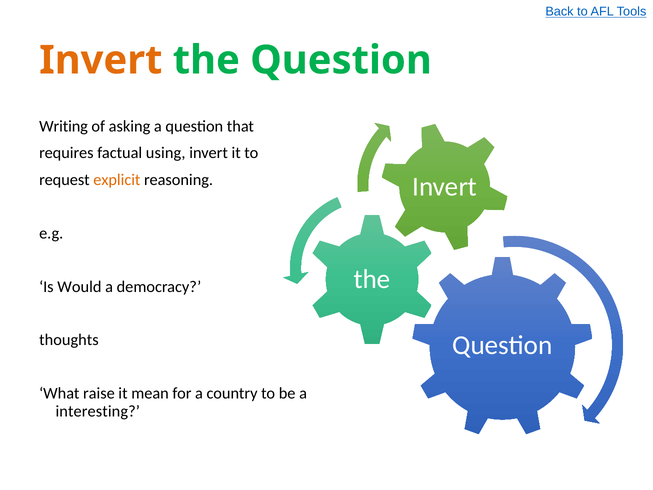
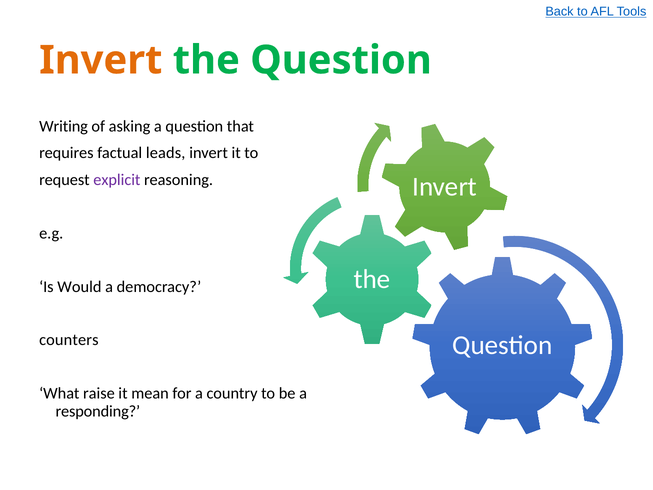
using: using -> leads
explicit colour: orange -> purple
thoughts: thoughts -> counters
interesting: interesting -> responding
